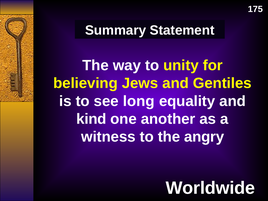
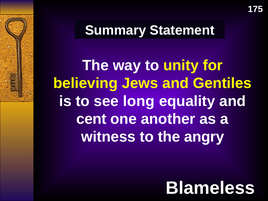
kind: kind -> cent
Worldwide: Worldwide -> Blameless
